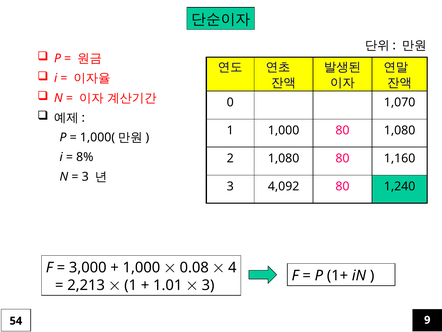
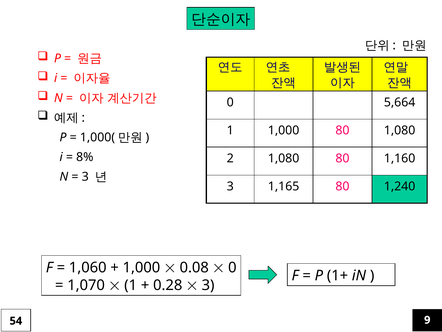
1,070: 1,070 -> 5,664
4,092: 4,092 -> 1,165
3,000: 3,000 -> 1,060
4 at (232, 267): 4 -> 0
2,213: 2,213 -> 1,070
1.01: 1.01 -> 0.28
